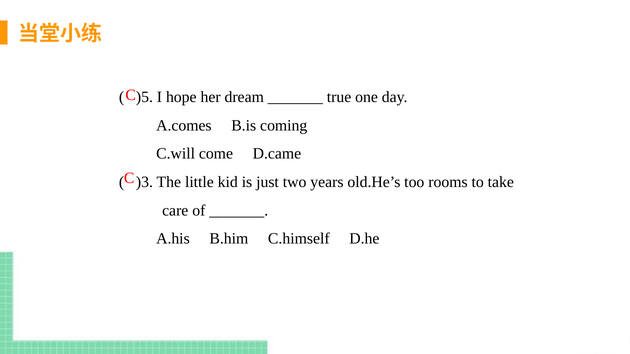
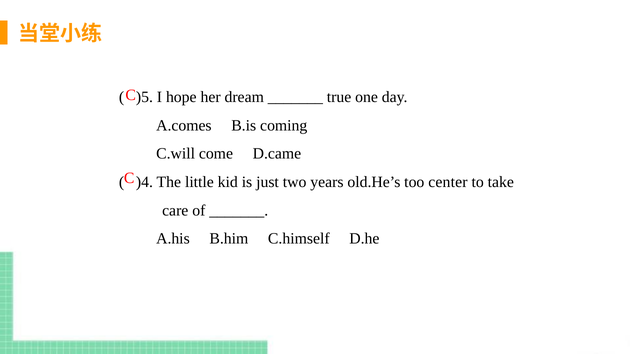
)3: )3 -> )4
rooms: rooms -> center
